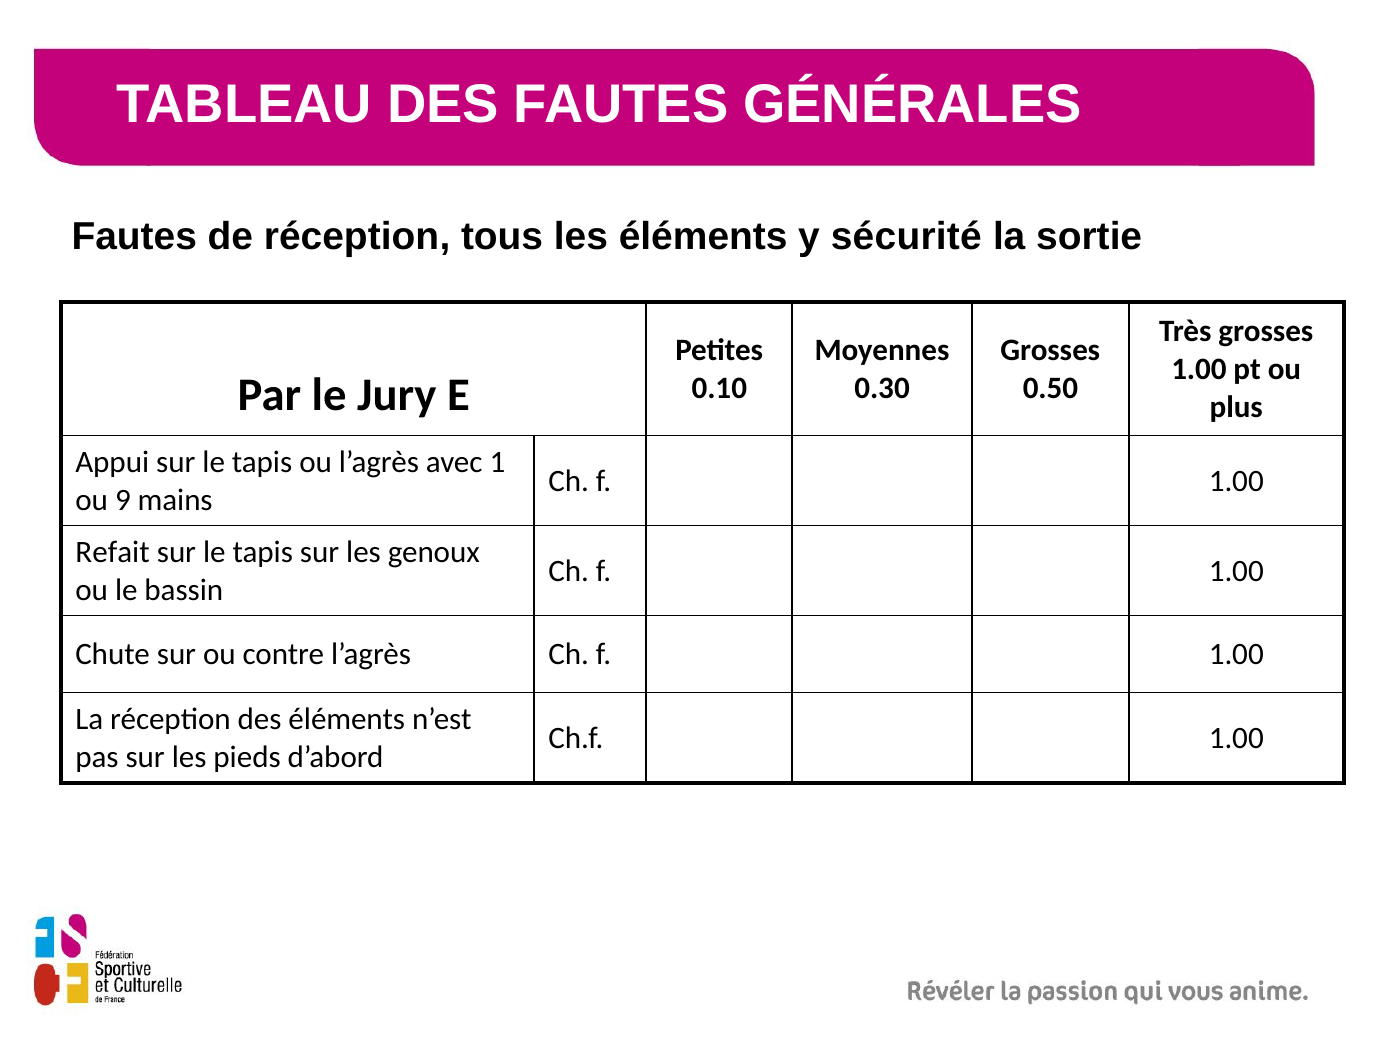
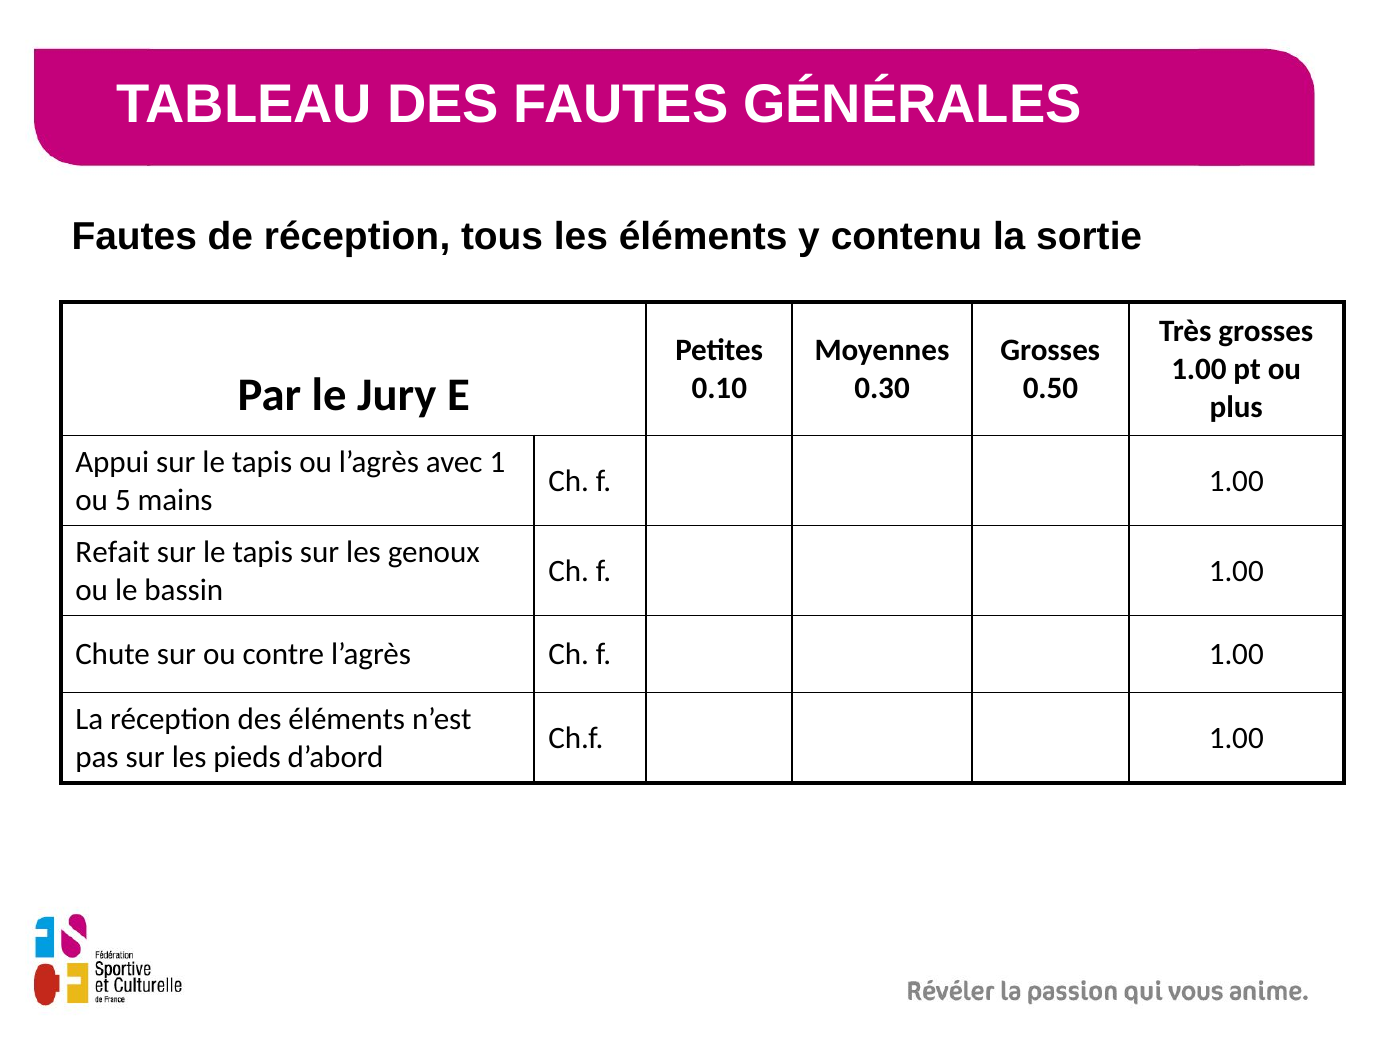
sécurité: sécurité -> contenu
9: 9 -> 5
